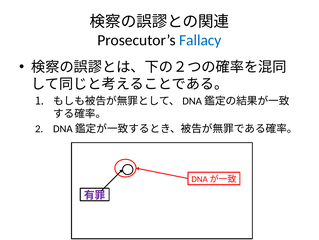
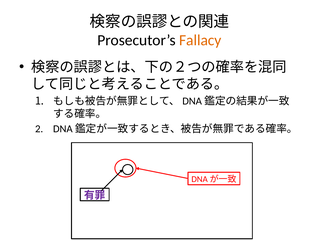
Fallacy colour: blue -> orange
